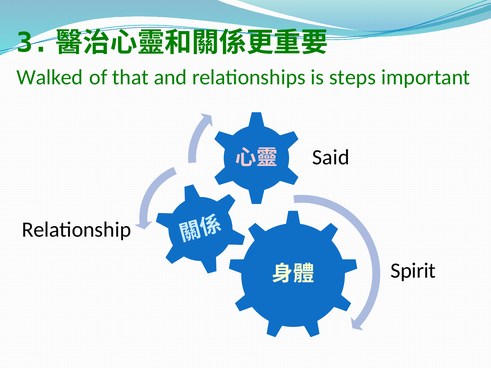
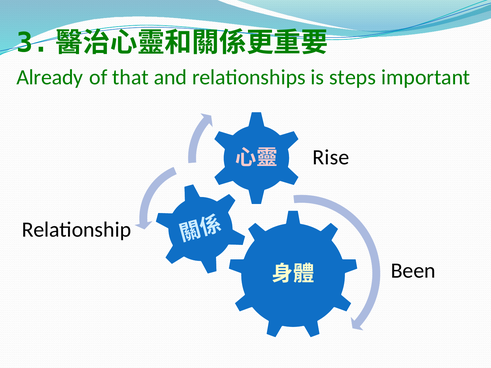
Walked: Walked -> Already
Said: Said -> Rise
Spirit: Spirit -> Been
